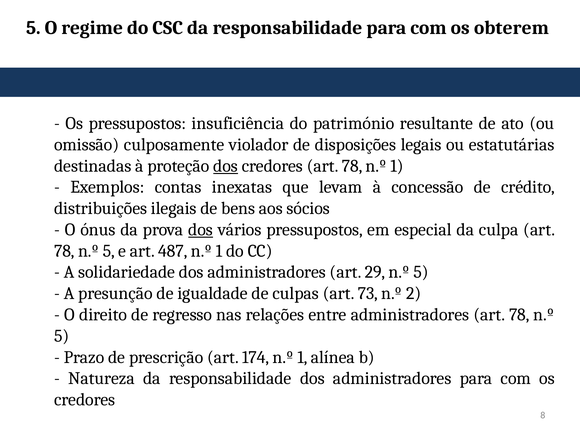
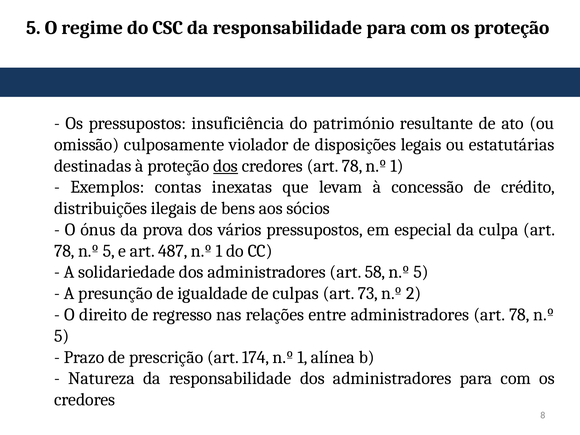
os obterem: obterem -> proteção
dos at (201, 230) underline: present -> none
29: 29 -> 58
